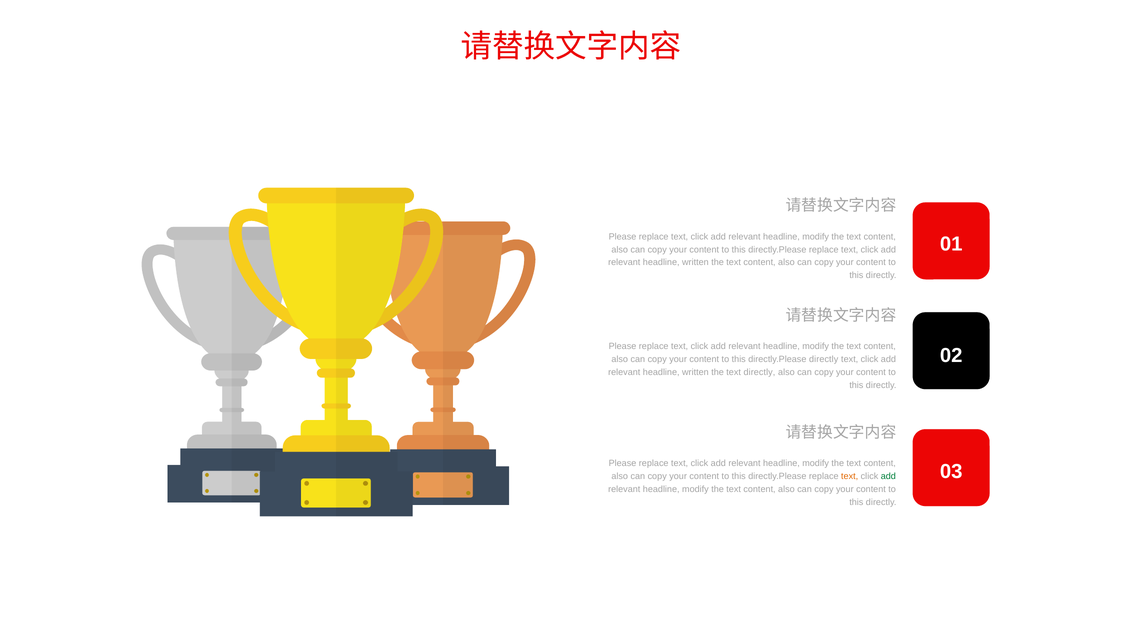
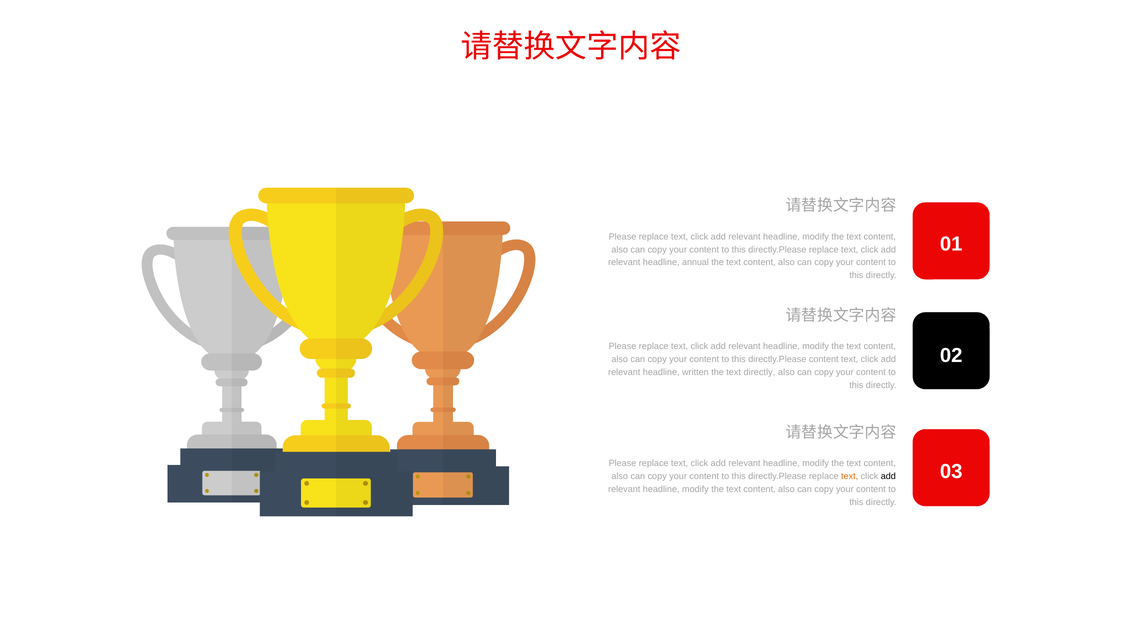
written at (695, 263): written -> annual
directly.Please directly: directly -> content
add at (888, 477) colour: green -> black
